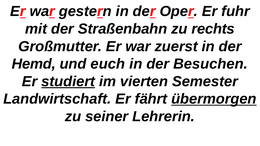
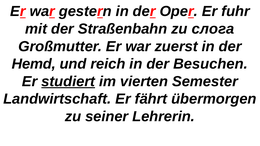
rechts: rechts -> слога
euch: euch -> reich
übermorgen underline: present -> none
